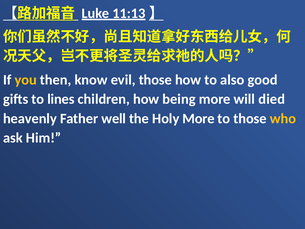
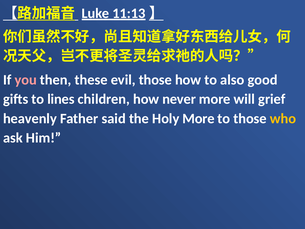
you colour: yellow -> pink
know: know -> these
being: being -> never
died: died -> grief
well: well -> said
